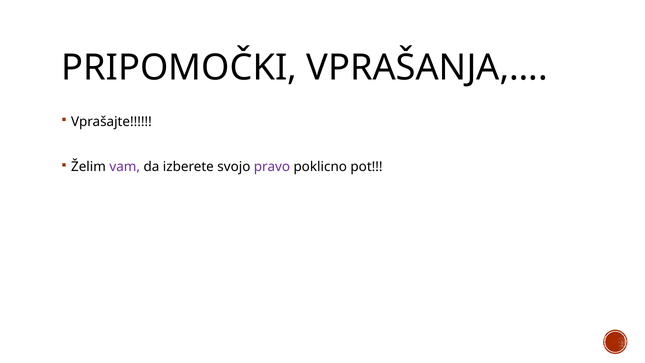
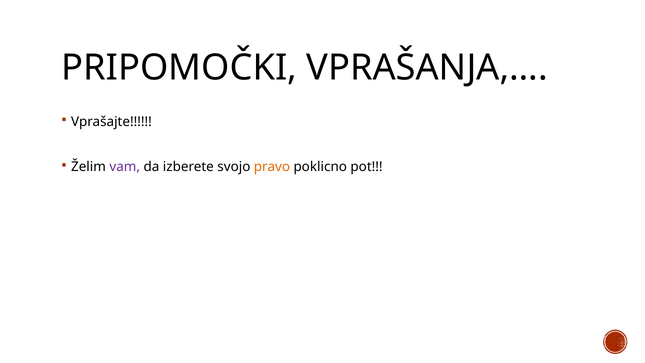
pravo colour: purple -> orange
